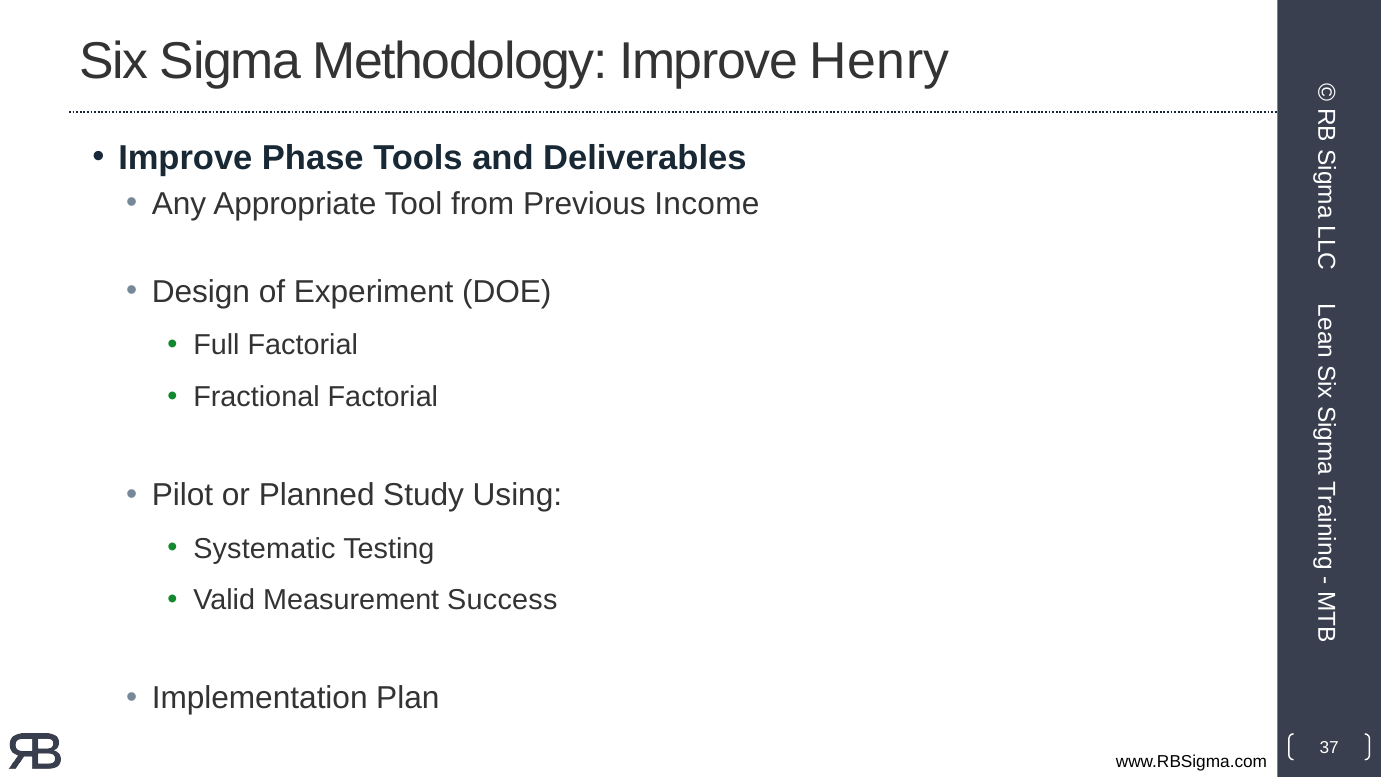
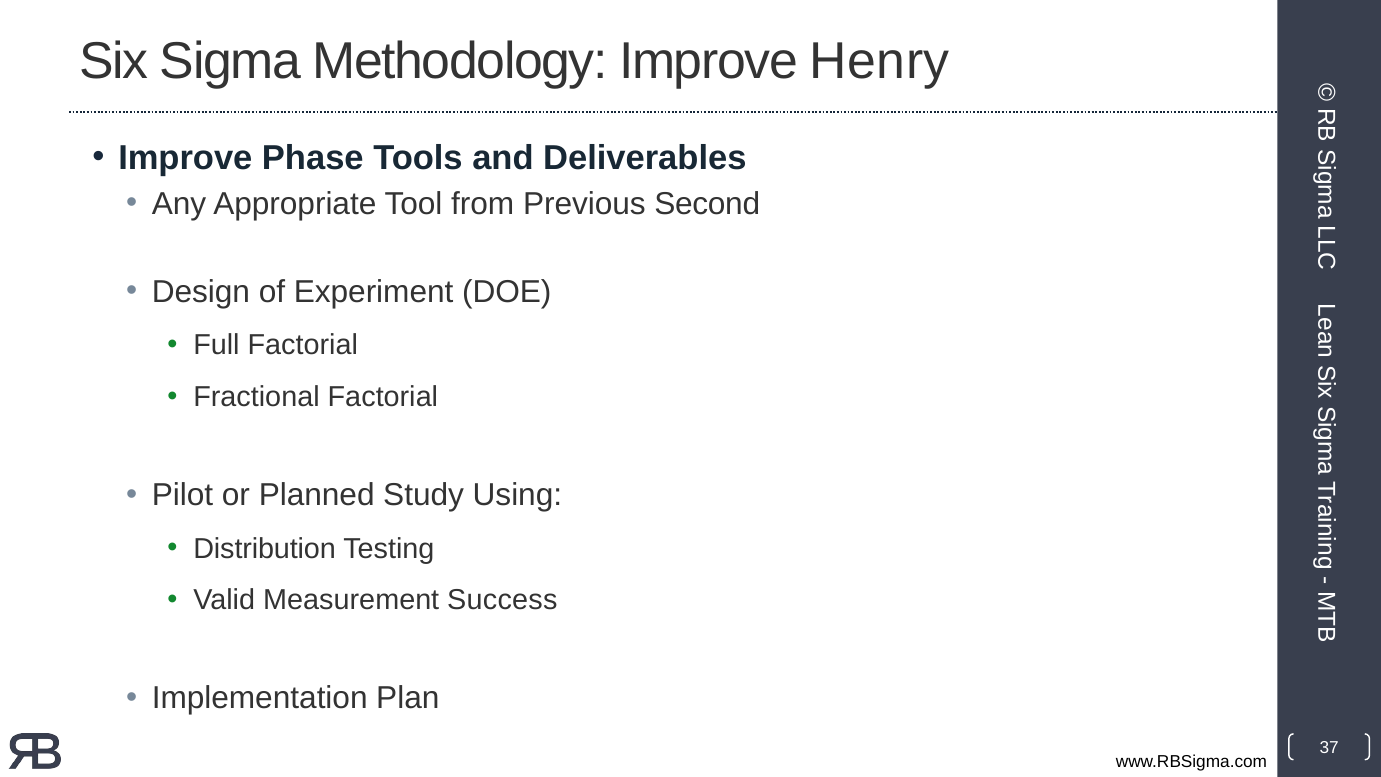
Income: Income -> Second
Systematic: Systematic -> Distribution
